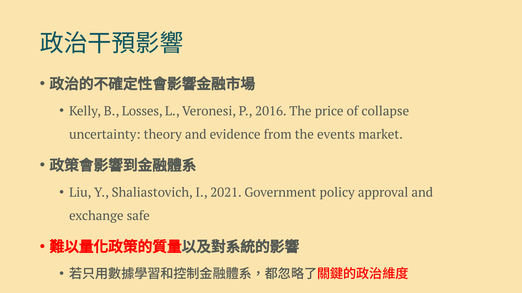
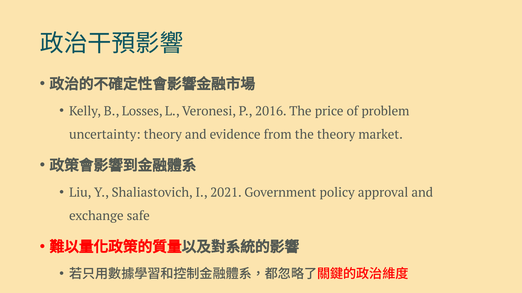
collapse: collapse -> problem
the events: events -> theory
